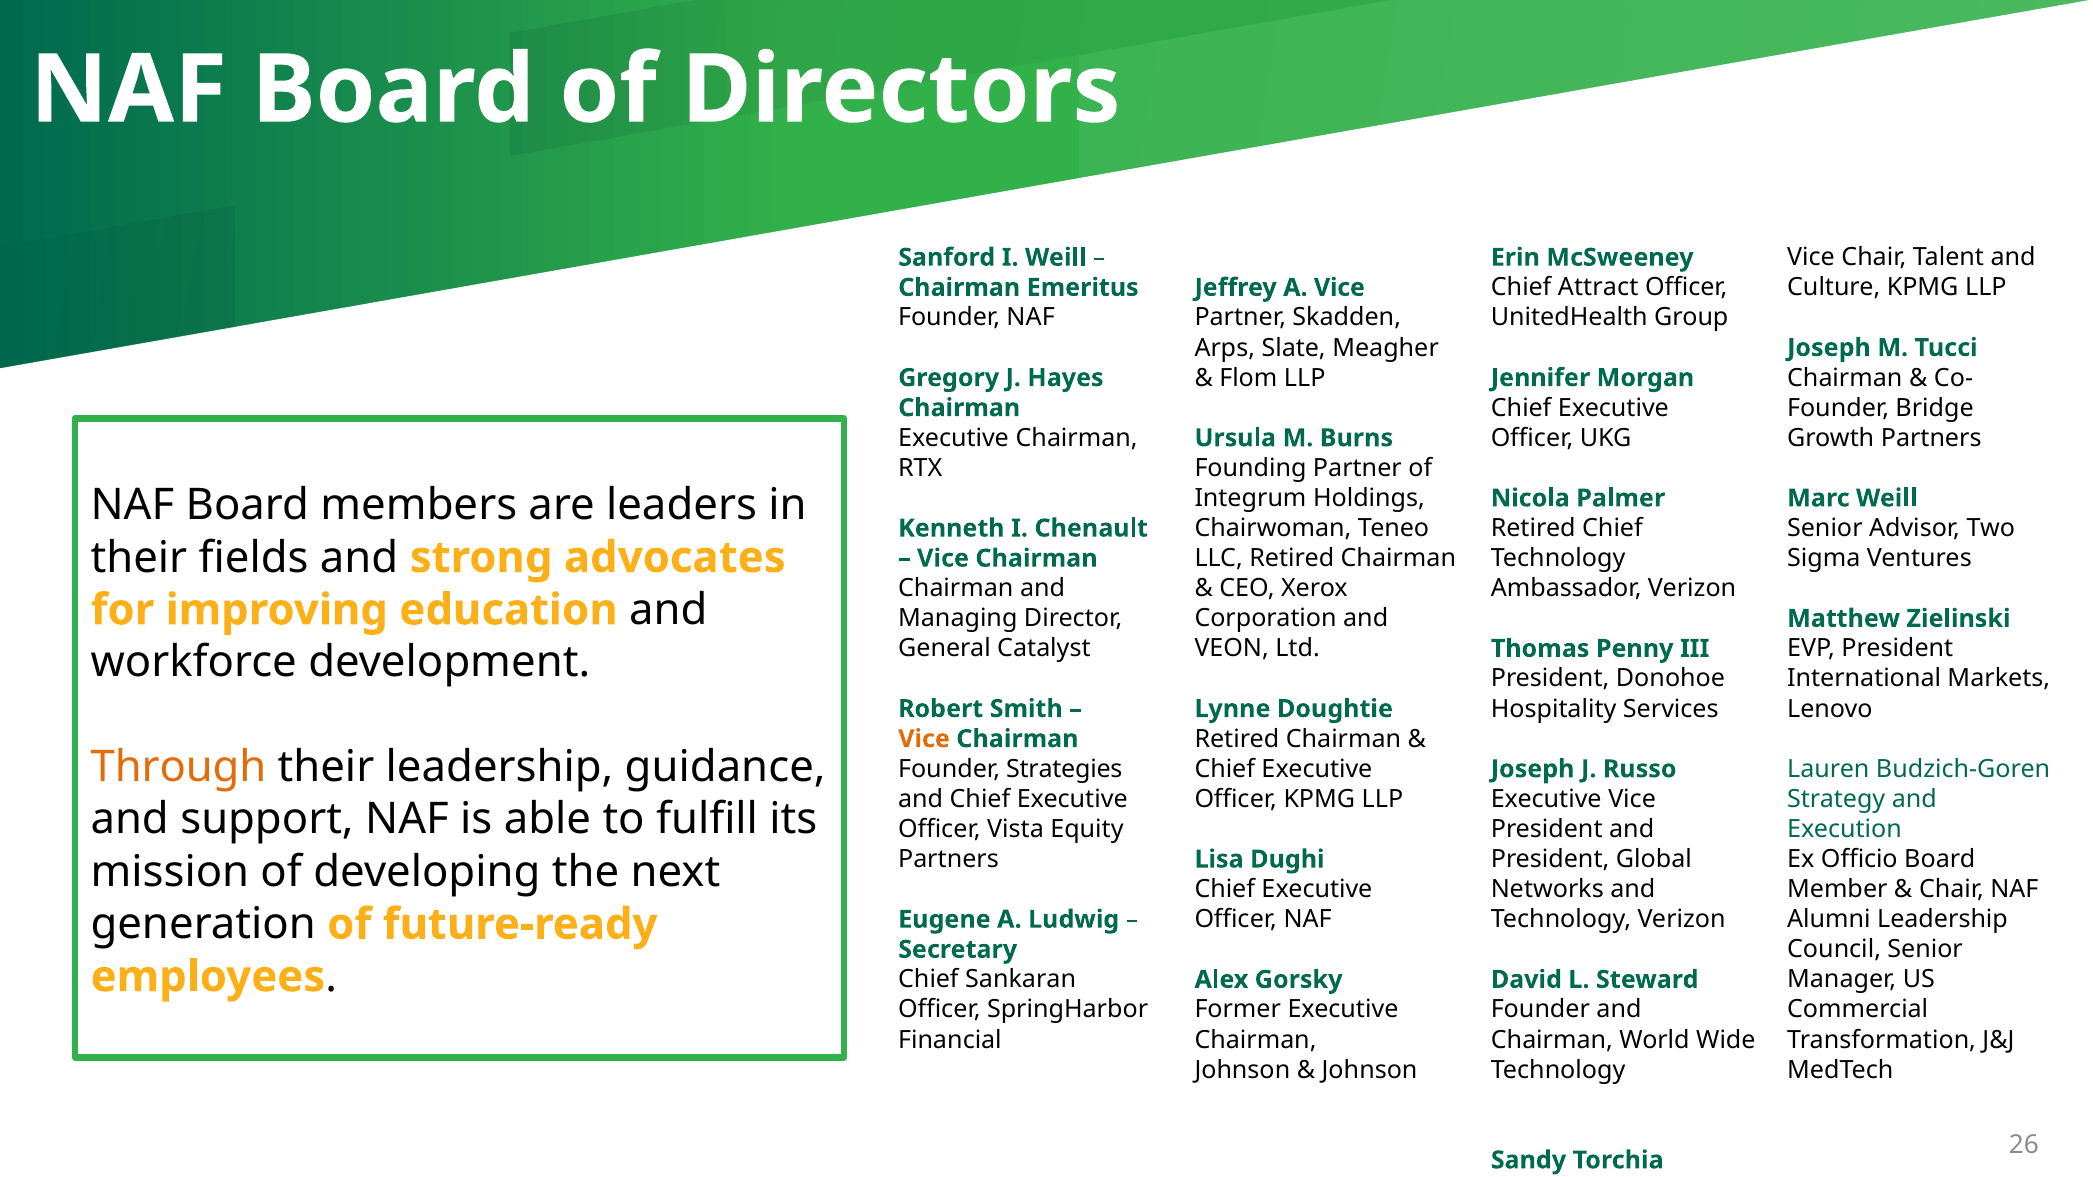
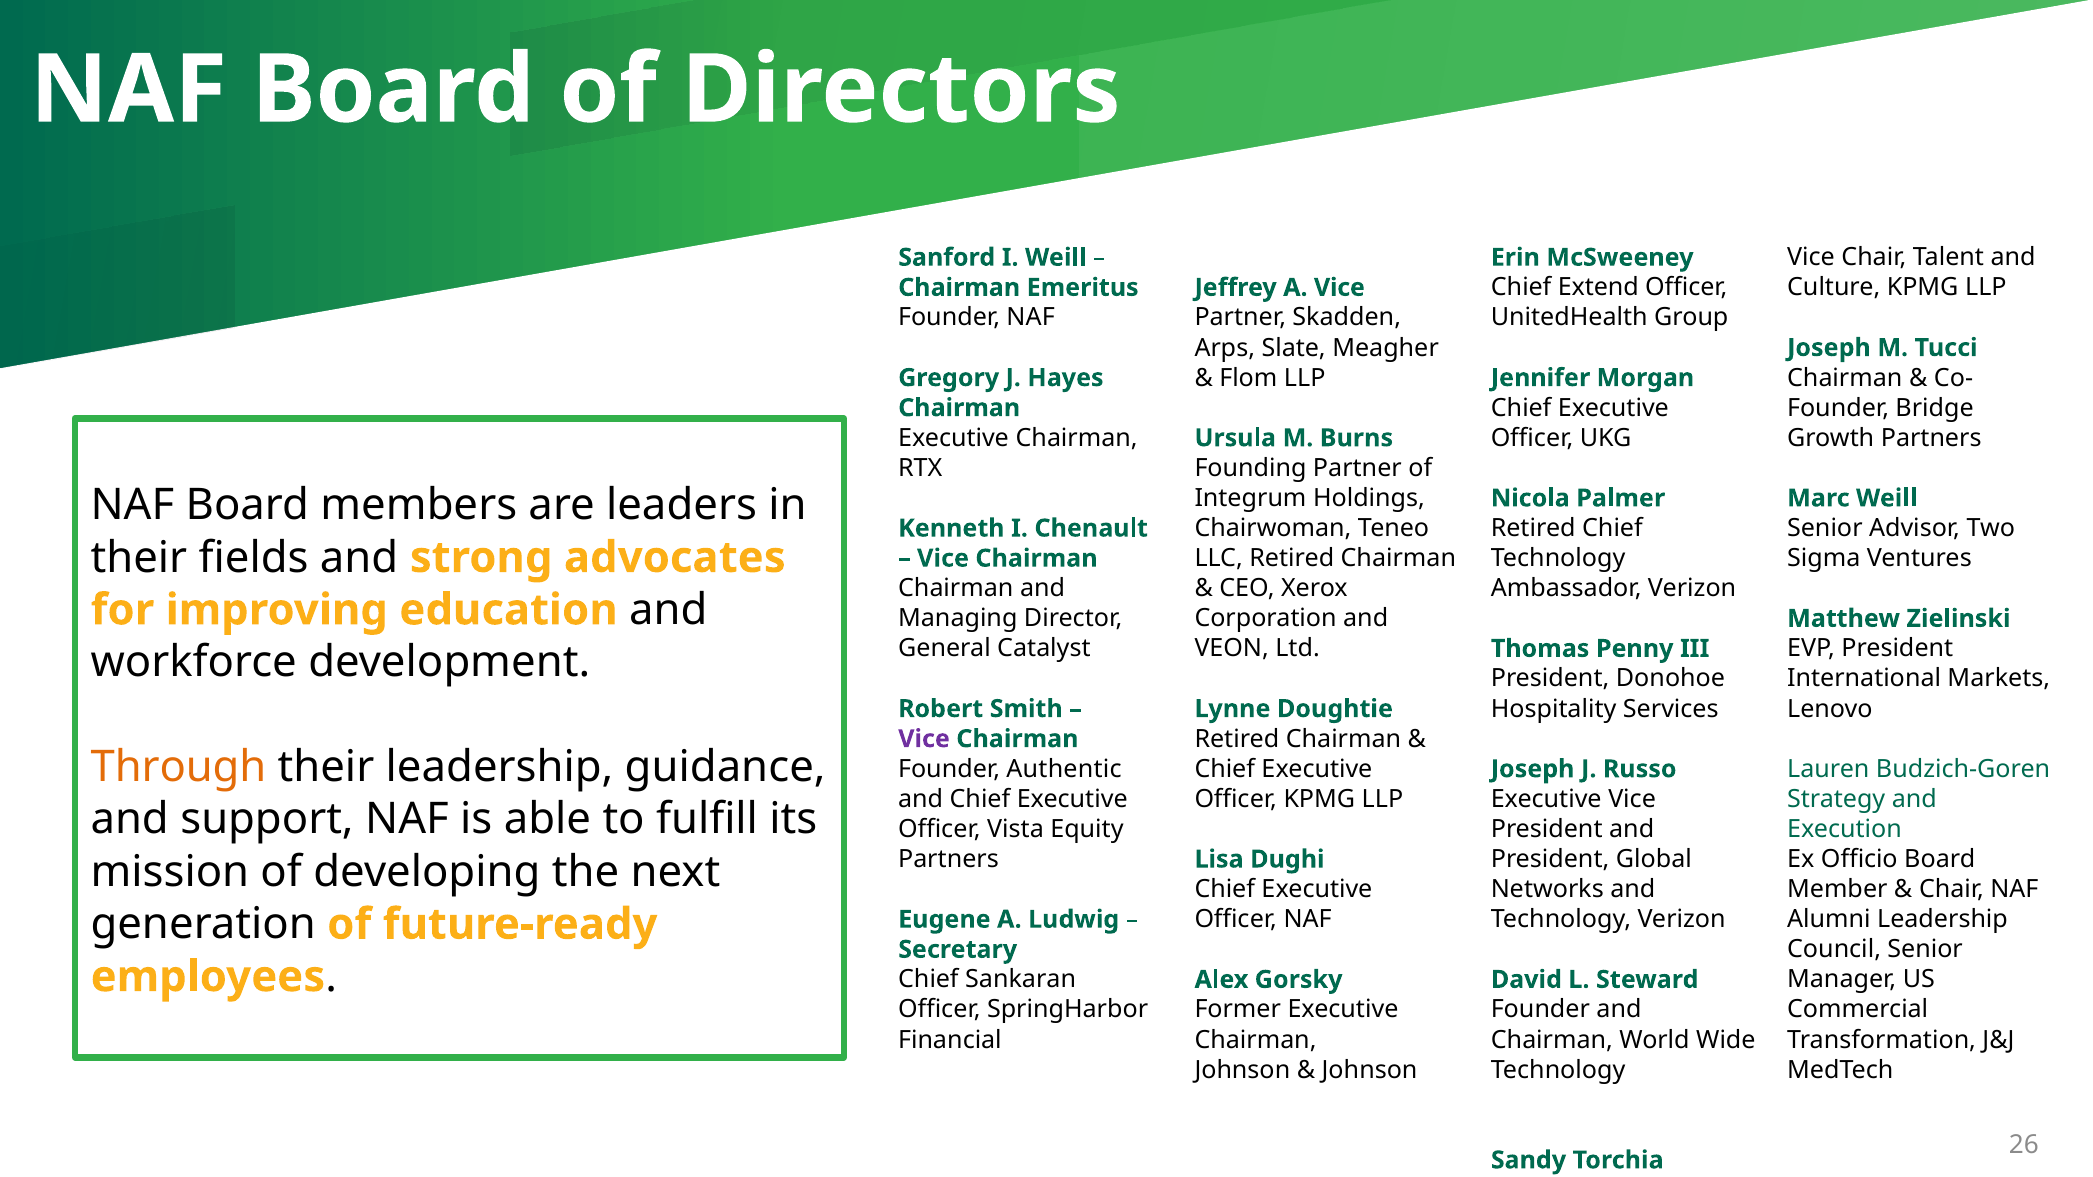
Attract: Attract -> Extend
Vice at (924, 739) colour: orange -> purple
Strategies: Strategies -> Authentic
